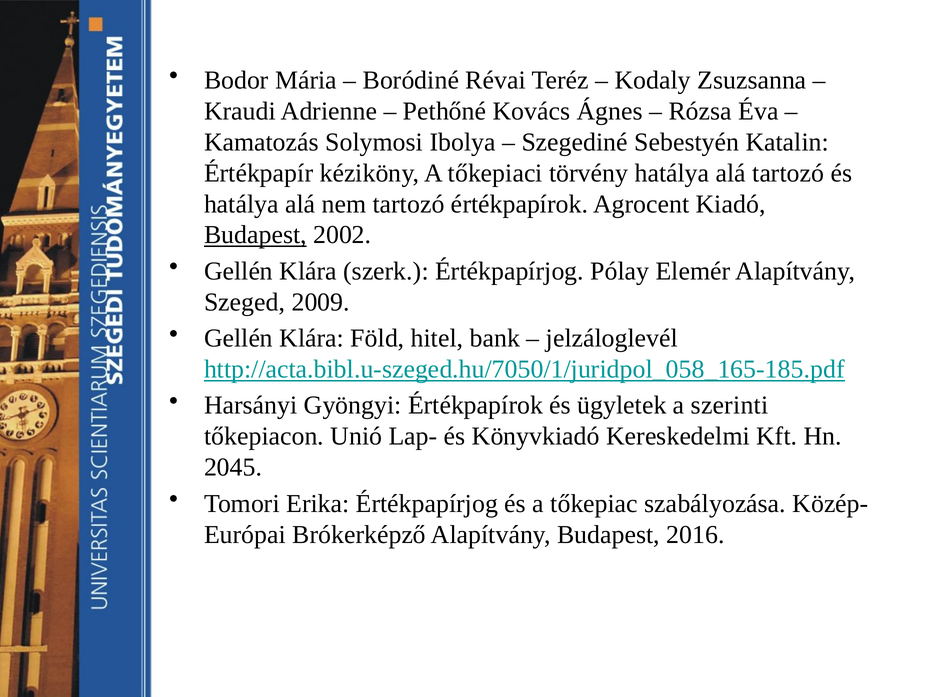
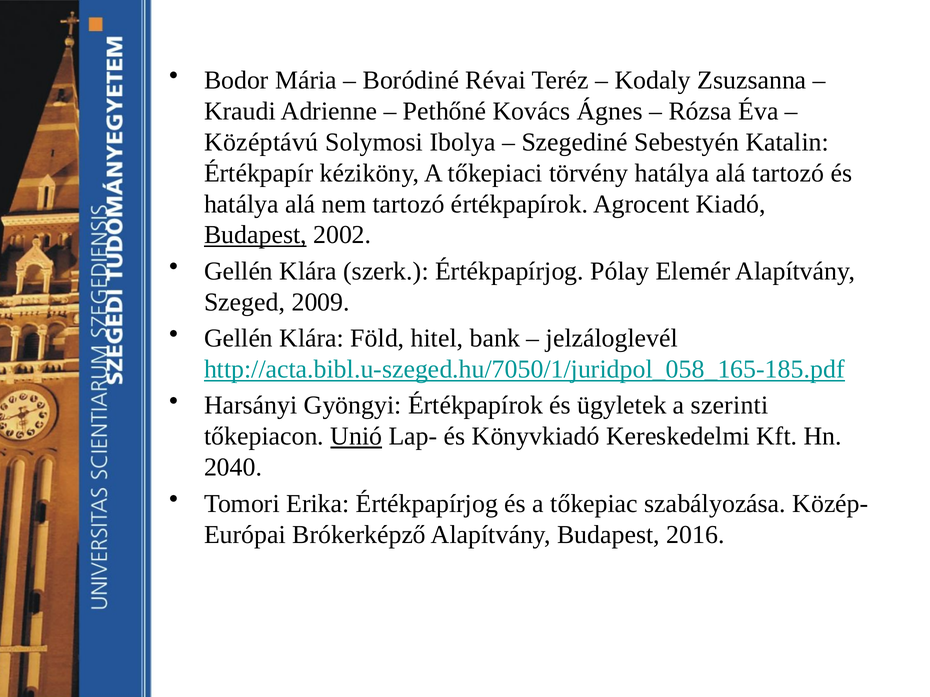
Kamatozás: Kamatozás -> Középtávú
Unió underline: none -> present
2045: 2045 -> 2040
